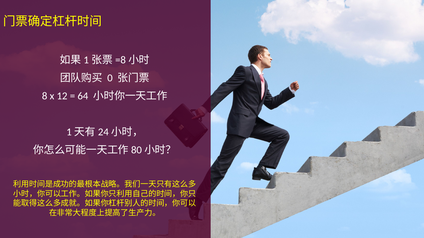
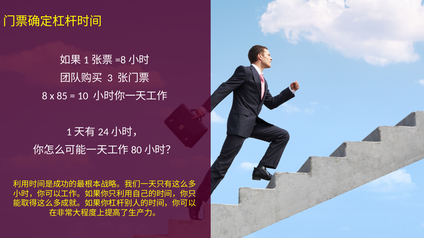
0: 0 -> 3
12: 12 -> 85
64: 64 -> 10
